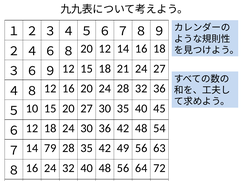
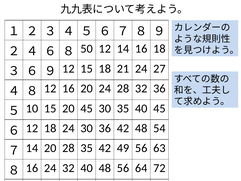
８ 20: 20 -> 50
20 27: 27 -> 45
14 79: 79 -> 20
